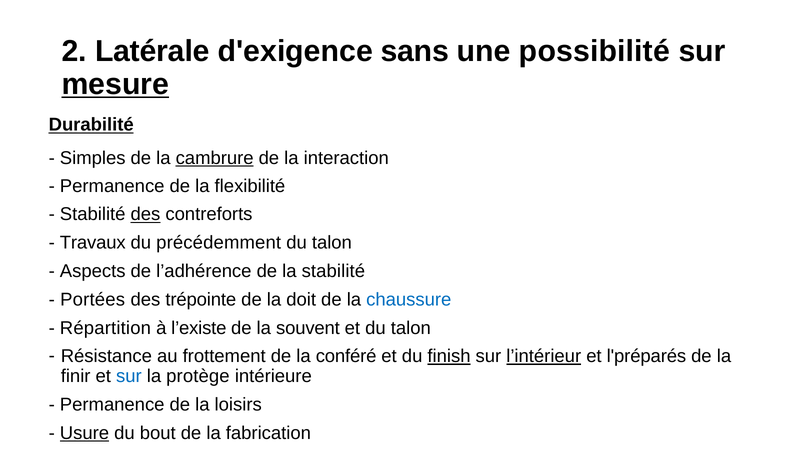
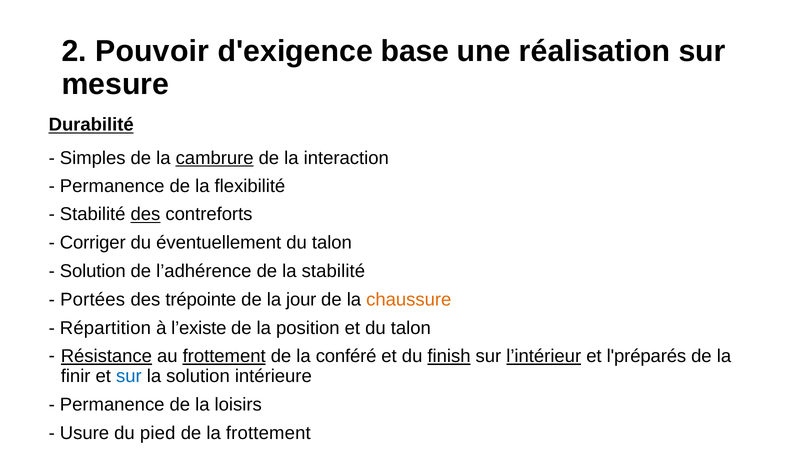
Latérale: Latérale -> Pouvoir
sans: sans -> base
possibilité: possibilité -> réalisation
mesure underline: present -> none
Travaux: Travaux -> Corriger
précédemment: précédemment -> éventuellement
Aspects at (93, 271): Aspects -> Solution
doit: doit -> jour
chaussure colour: blue -> orange
souvent: souvent -> position
Résistance underline: none -> present
frottement at (224, 356) underline: none -> present
la protège: protège -> solution
Usure underline: present -> none
bout: bout -> pied
la fabrication: fabrication -> frottement
